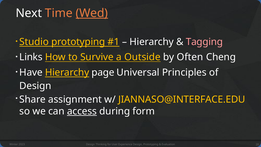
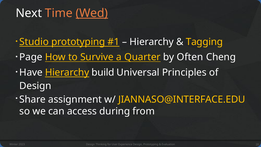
Tagging colour: pink -> yellow
Links: Links -> Page
Outside: Outside -> Quarter
page: page -> build
access underline: present -> none
form: form -> from
